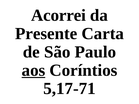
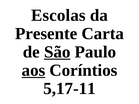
Acorrei: Acorrei -> Escolas
São underline: none -> present
5,17-71: 5,17-71 -> 5,17-11
